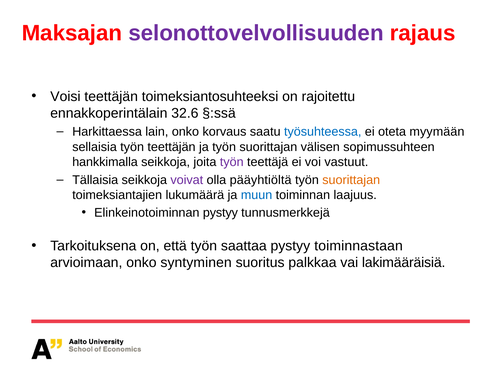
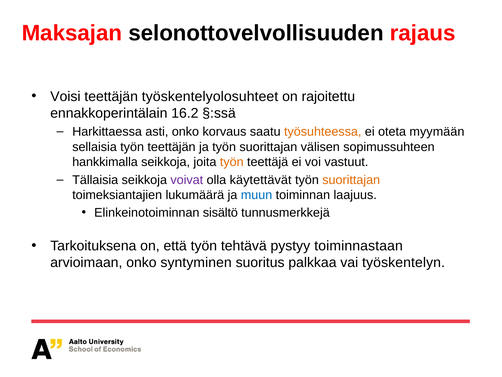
selonottovelvollisuuden colour: purple -> black
toimeksiantosuhteeksi: toimeksiantosuhteeksi -> työskentelyolosuhteet
32.6: 32.6 -> 16.2
lain: lain -> asti
työsuhteessa colour: blue -> orange
työn at (232, 162) colour: purple -> orange
pääyhtiöltä: pääyhtiöltä -> käytettävät
Elinkeinotoiminnan pystyy: pystyy -> sisältö
saattaa: saattaa -> tehtävä
lakimääräisiä: lakimääräisiä -> työskentelyn
